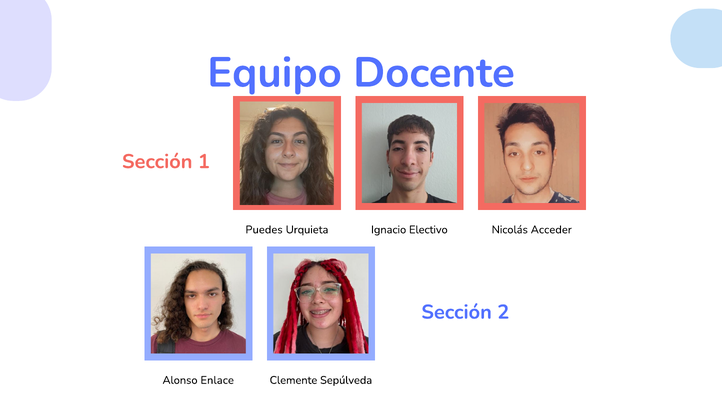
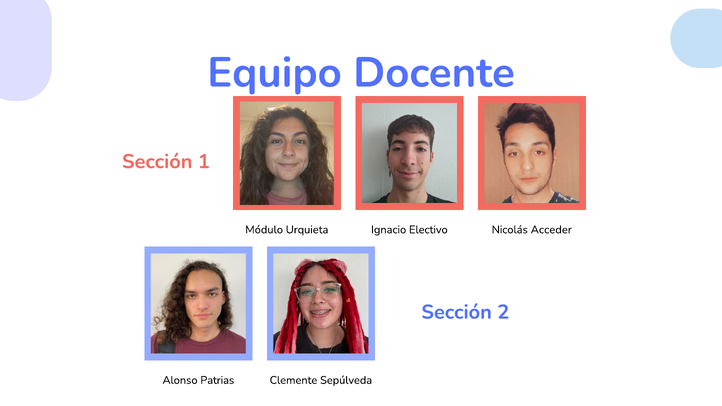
Puedes: Puedes -> Módulo
Enlace: Enlace -> Patrias
